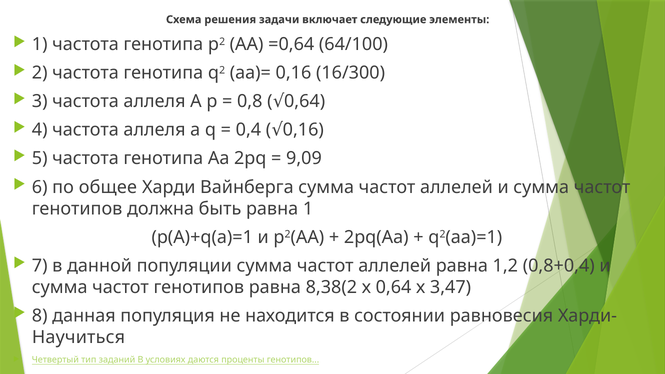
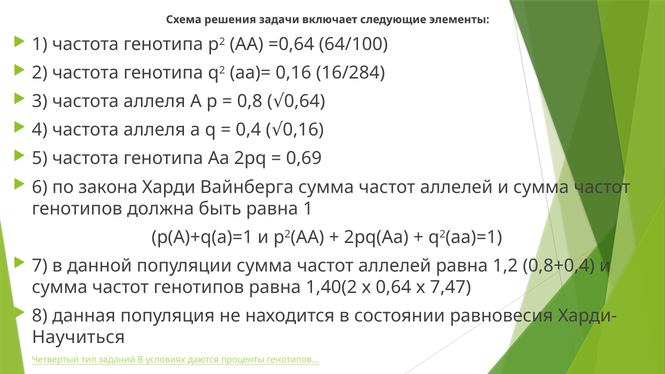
16/300: 16/300 -> 16/284
9,09: 9,09 -> 0,69
общее: общее -> закона
8,38(2: 8,38(2 -> 1,40(2
3,47: 3,47 -> 7,47
